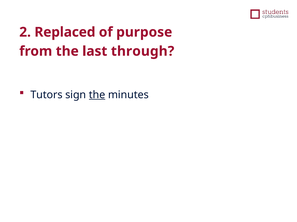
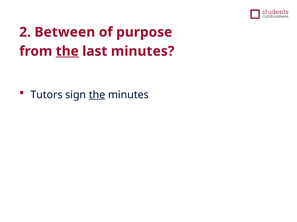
Replaced: Replaced -> Between
the at (67, 51) underline: none -> present
last through: through -> minutes
